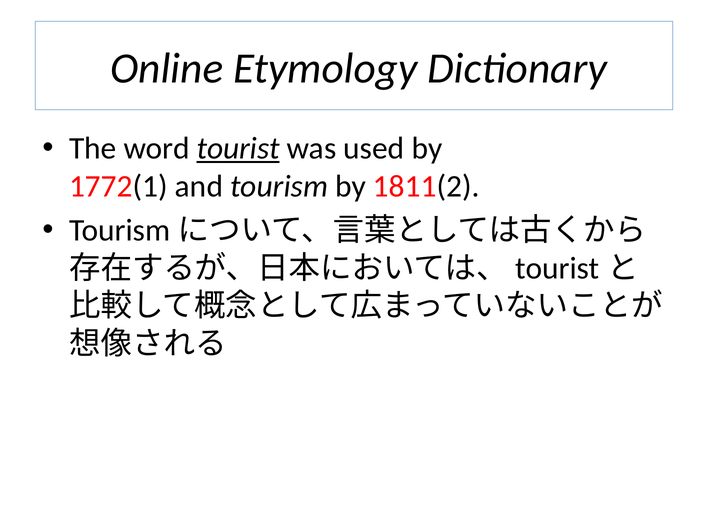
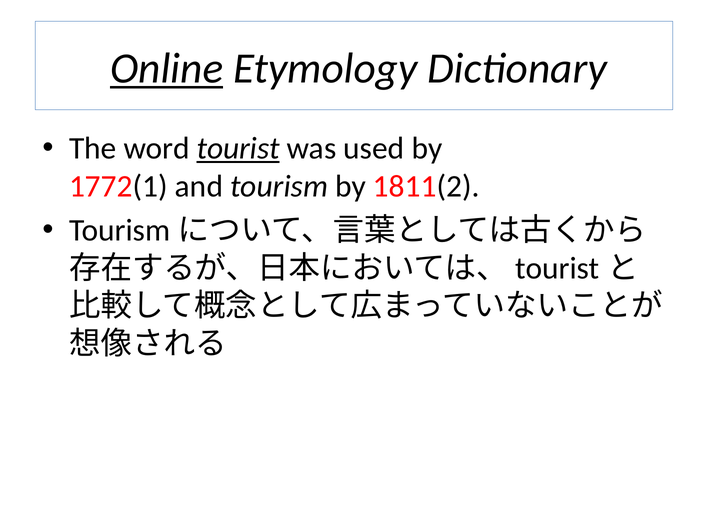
Online underline: none -> present
